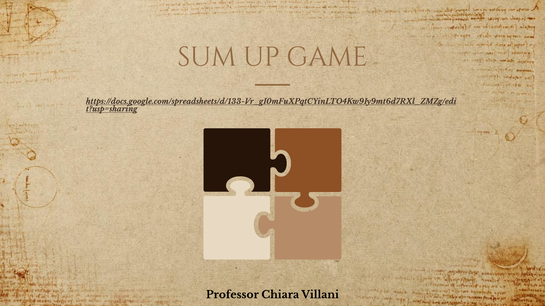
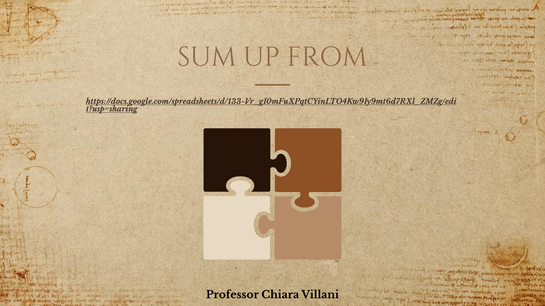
GAME: GAME -> FROM
